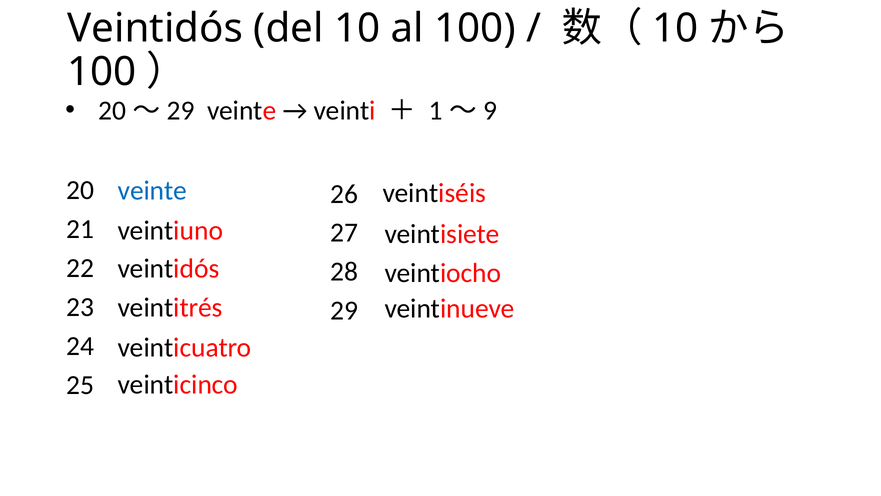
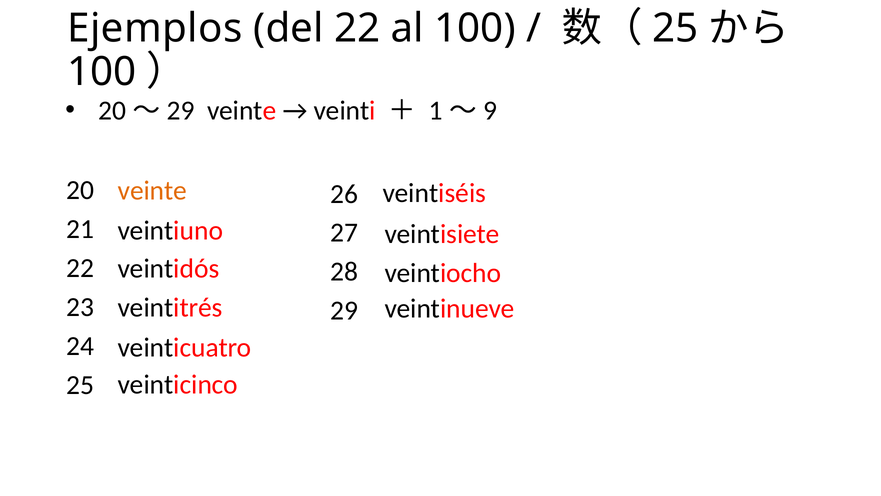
Veintidós at (155, 28): Veintidós -> Ejemplos
del 10: 10 -> 22
10 at (675, 28): 10 -> 25
veinte at (152, 191) colour: blue -> orange
